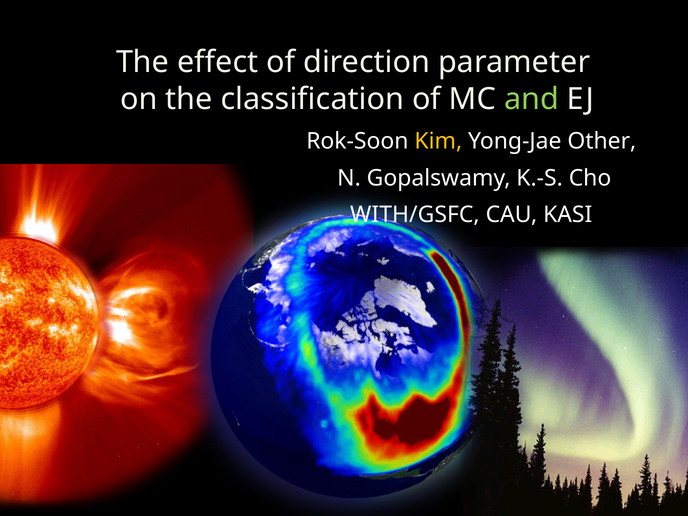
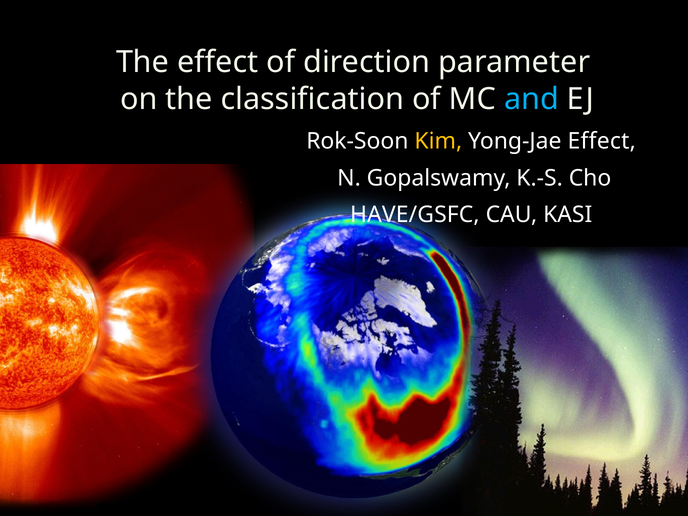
and colour: light green -> light blue
Yong-Jae Other: Other -> Effect
WITH/GSFC: WITH/GSFC -> HAVE/GSFC
